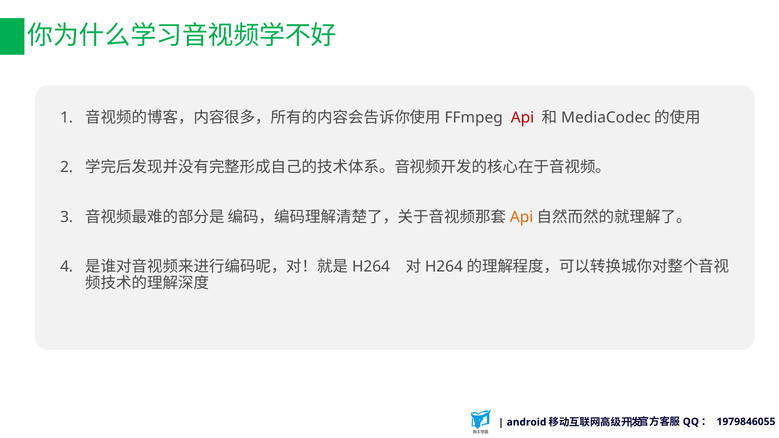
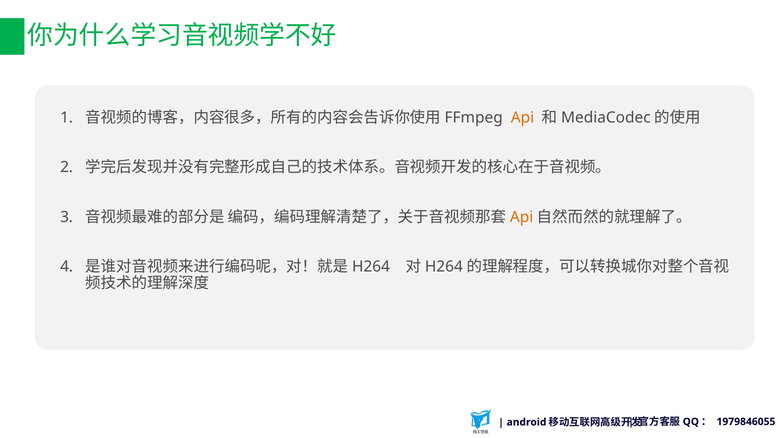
Api at (523, 118) colour: red -> orange
